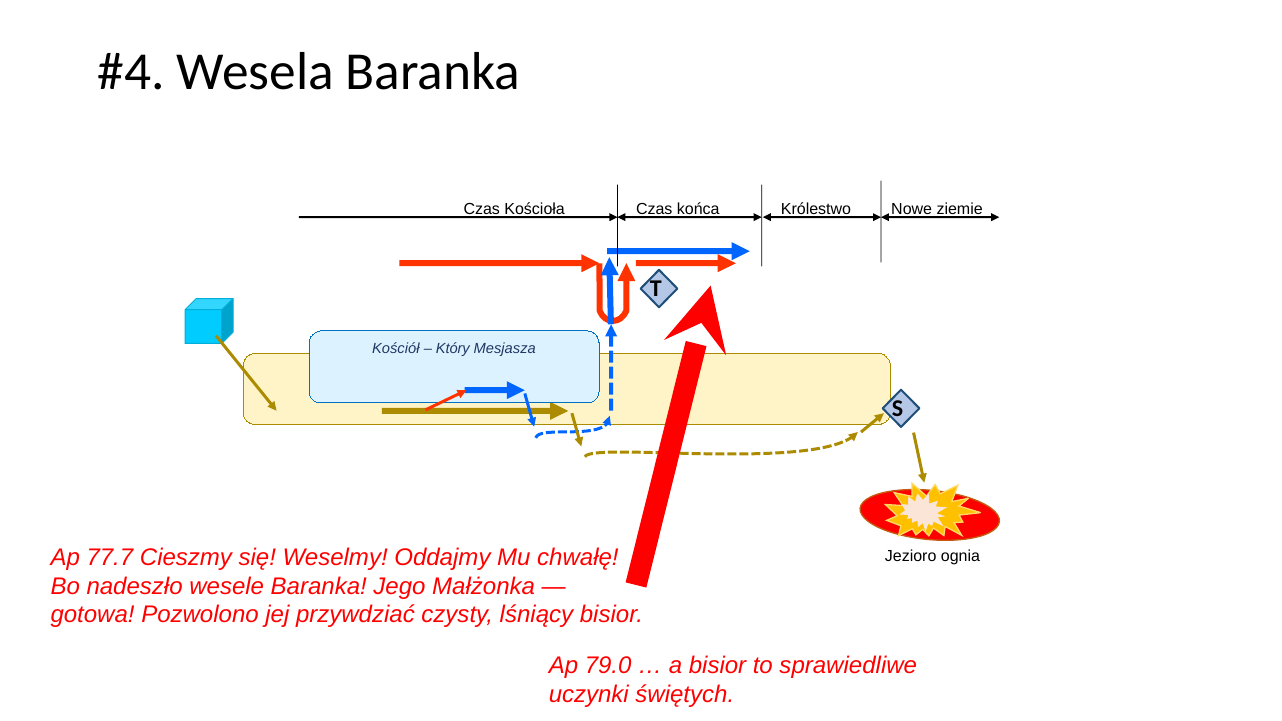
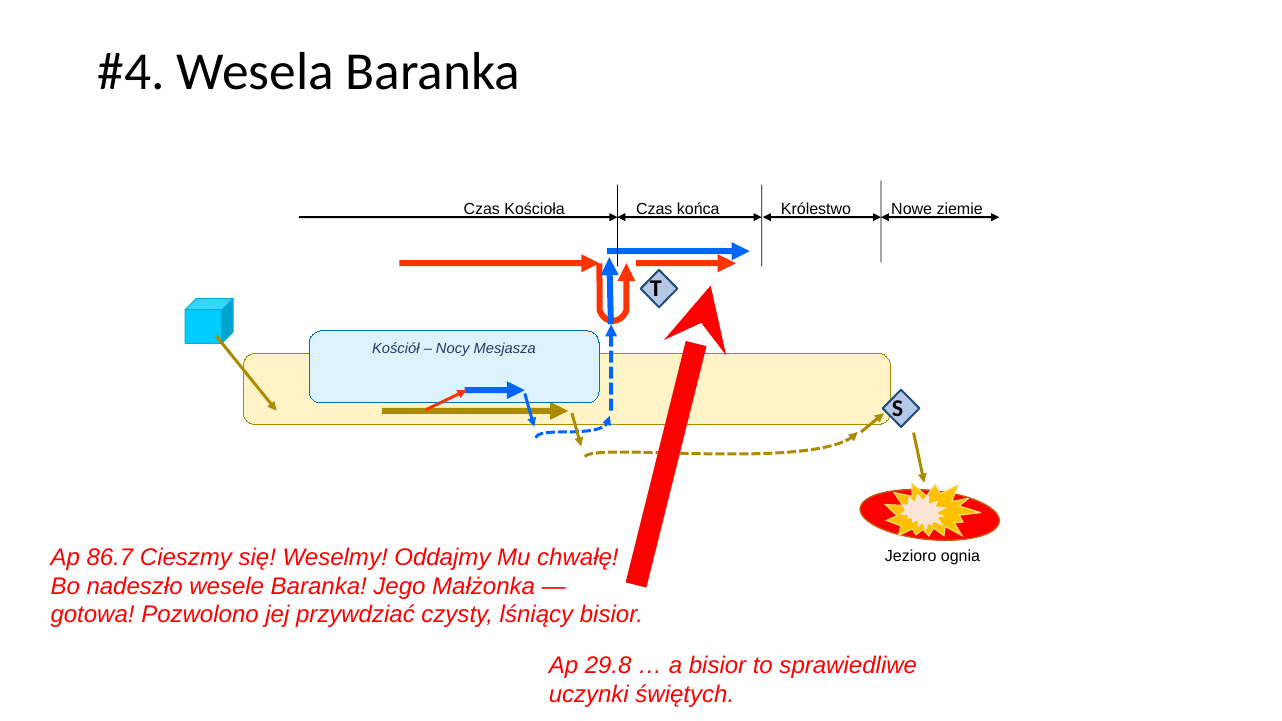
Który: Który -> Nocy
77.7: 77.7 -> 86.7
79.0: 79.0 -> 29.8
